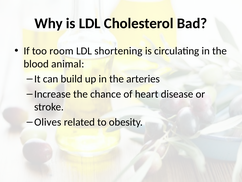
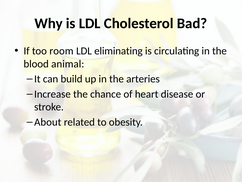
shortening: shortening -> eliminating
Olives: Olives -> About
